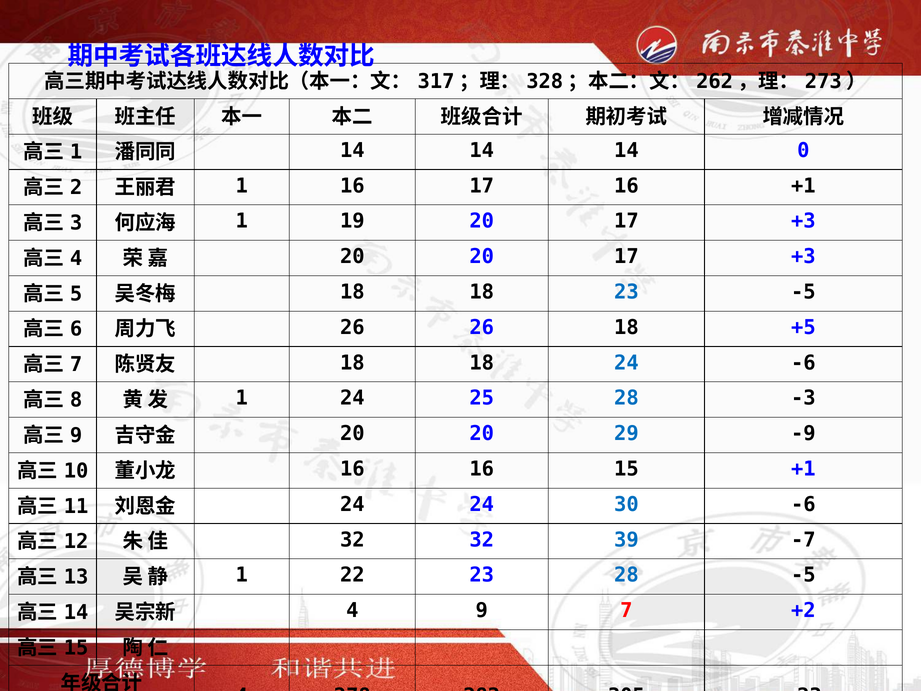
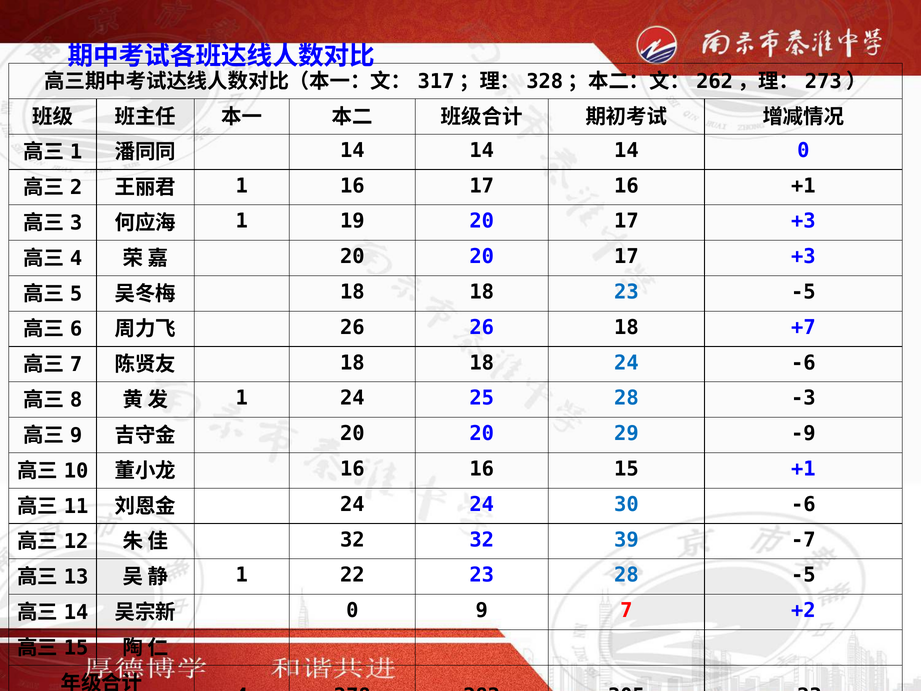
+5: +5 -> +7
4 at (352, 610): 4 -> 0
